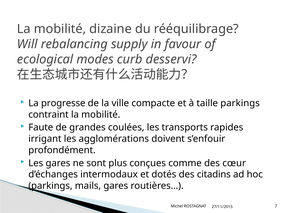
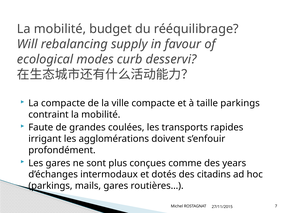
dizaine: dizaine -> budget
La progresse: progresse -> compacte
cœur: cœur -> years
